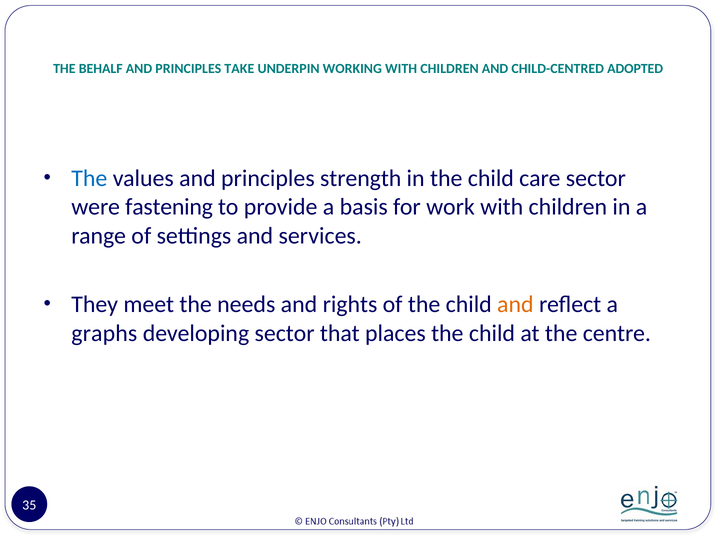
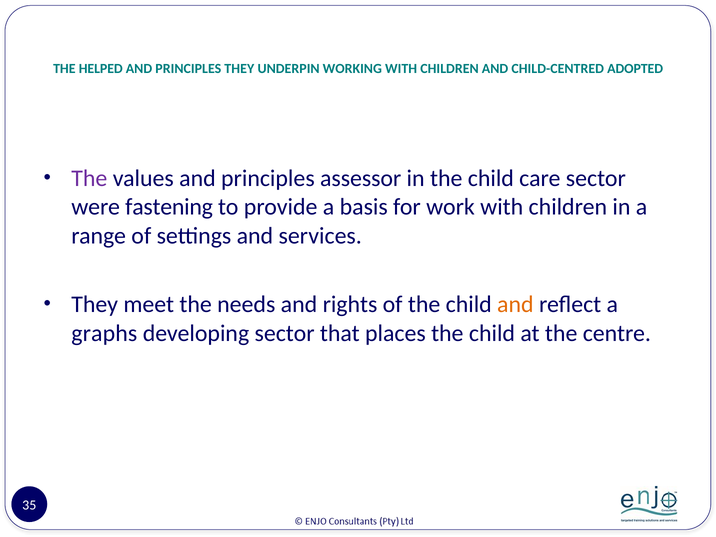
BEHALF: BEHALF -> HELPED
PRINCIPLES TAKE: TAKE -> THEY
The at (89, 178) colour: blue -> purple
strength: strength -> assessor
